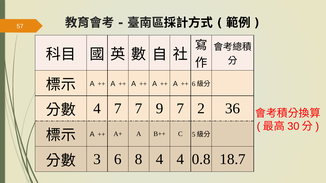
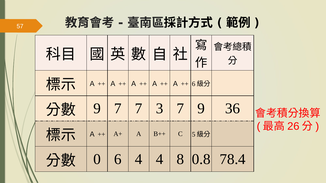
4 at (97, 109): 4 -> 9
9: 9 -> 3
7 2: 2 -> 9
30: 30 -> 26
3: 3 -> 0
6 8: 8 -> 4
4 4: 4 -> 8
18.7: 18.7 -> 78.4
